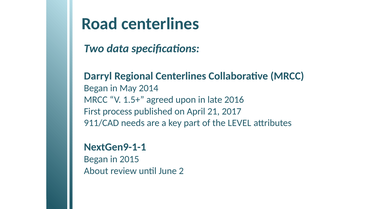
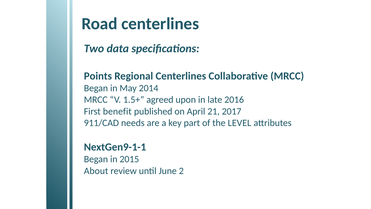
Darryl: Darryl -> Points
process: process -> benefit
